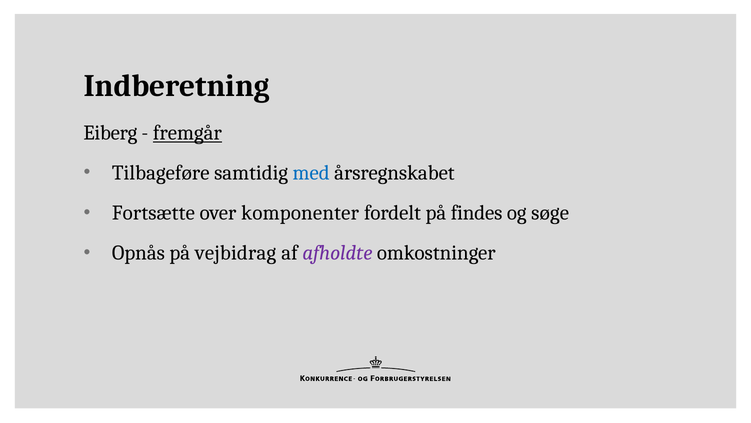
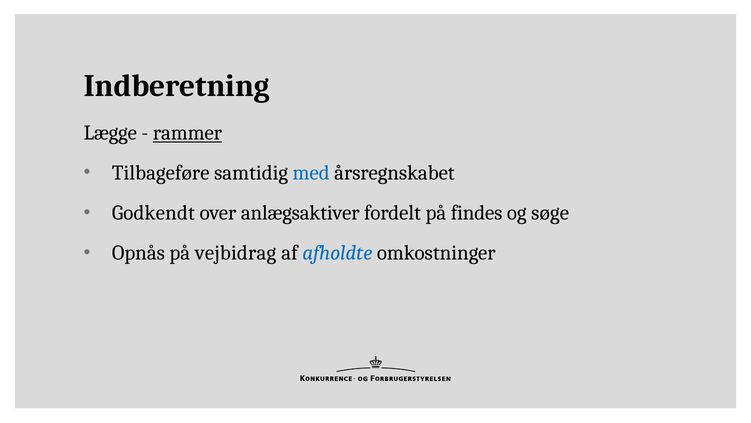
Eiberg: Eiberg -> Lægge
fremgår: fremgår -> rammer
Fortsætte: Fortsætte -> Godkendt
komponenter: komponenter -> anlægsaktiver
afholdte colour: purple -> blue
